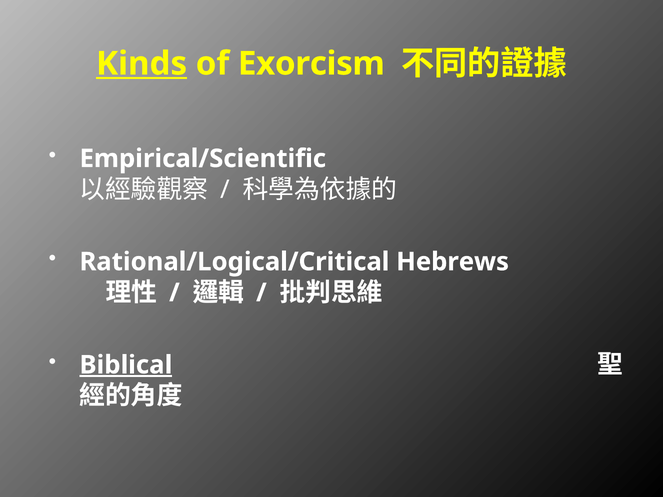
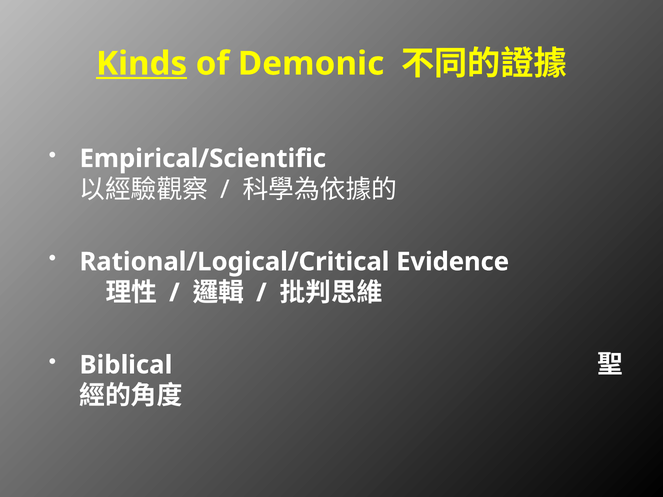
Exorcism: Exorcism -> Demonic
Hebrews: Hebrews -> Evidence
Biblical underline: present -> none
